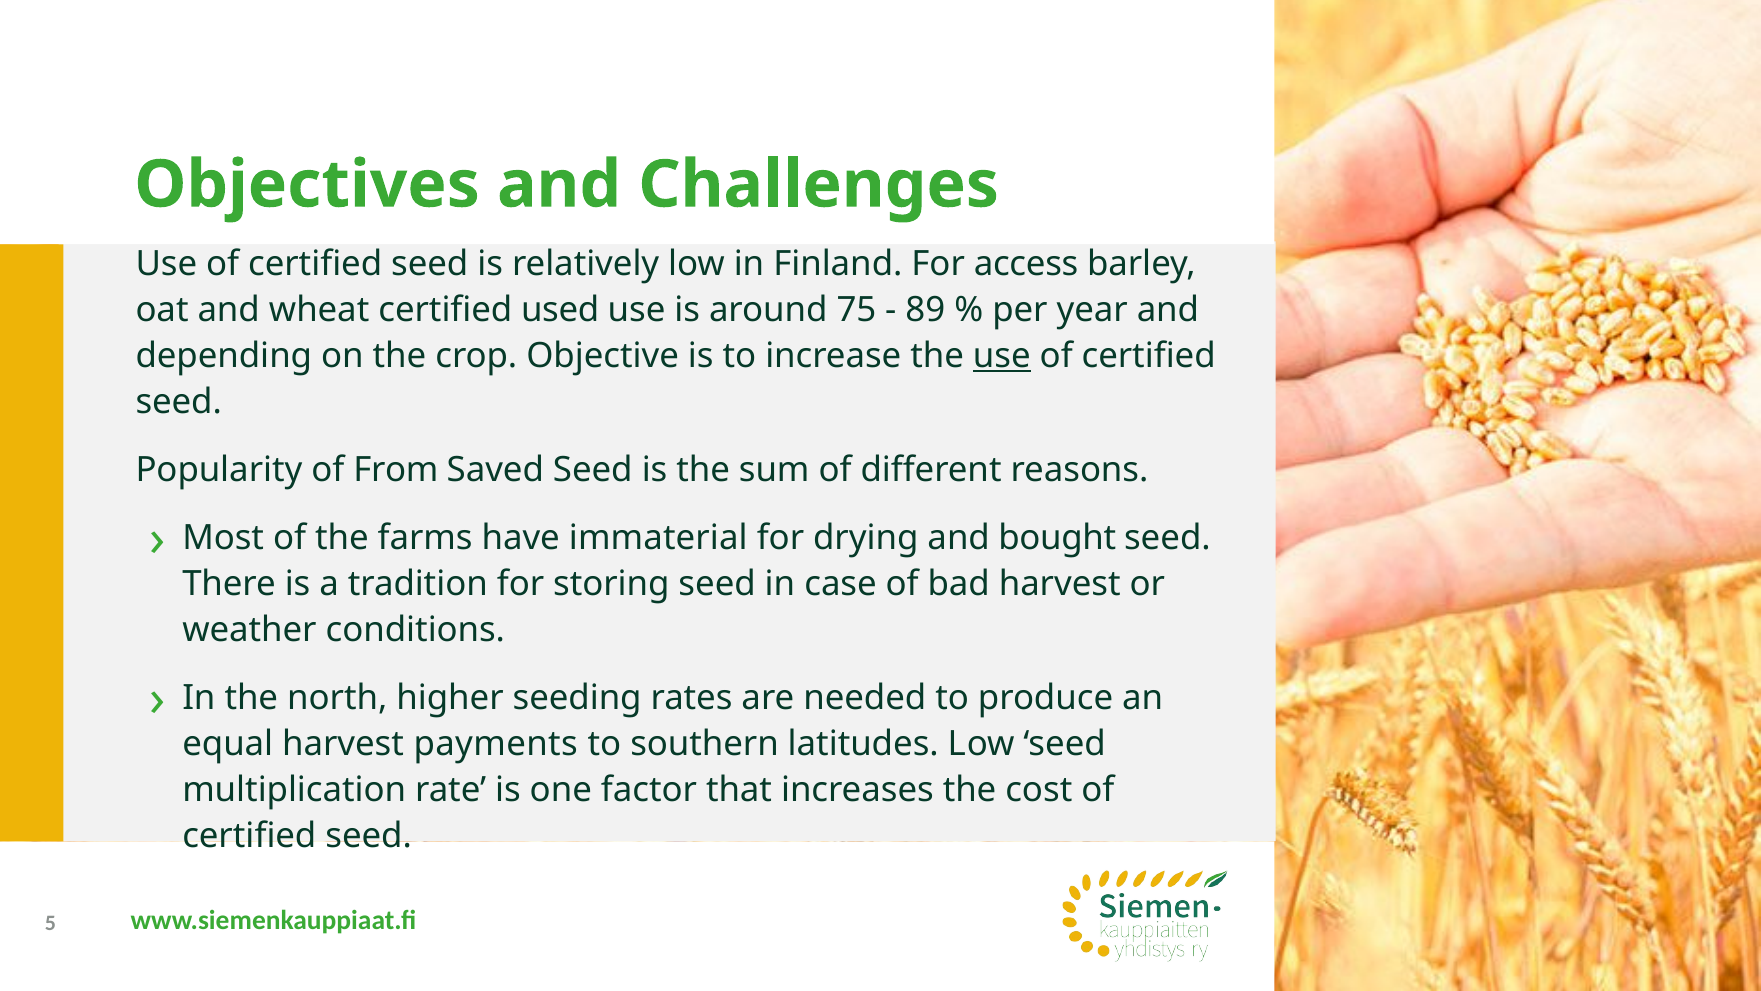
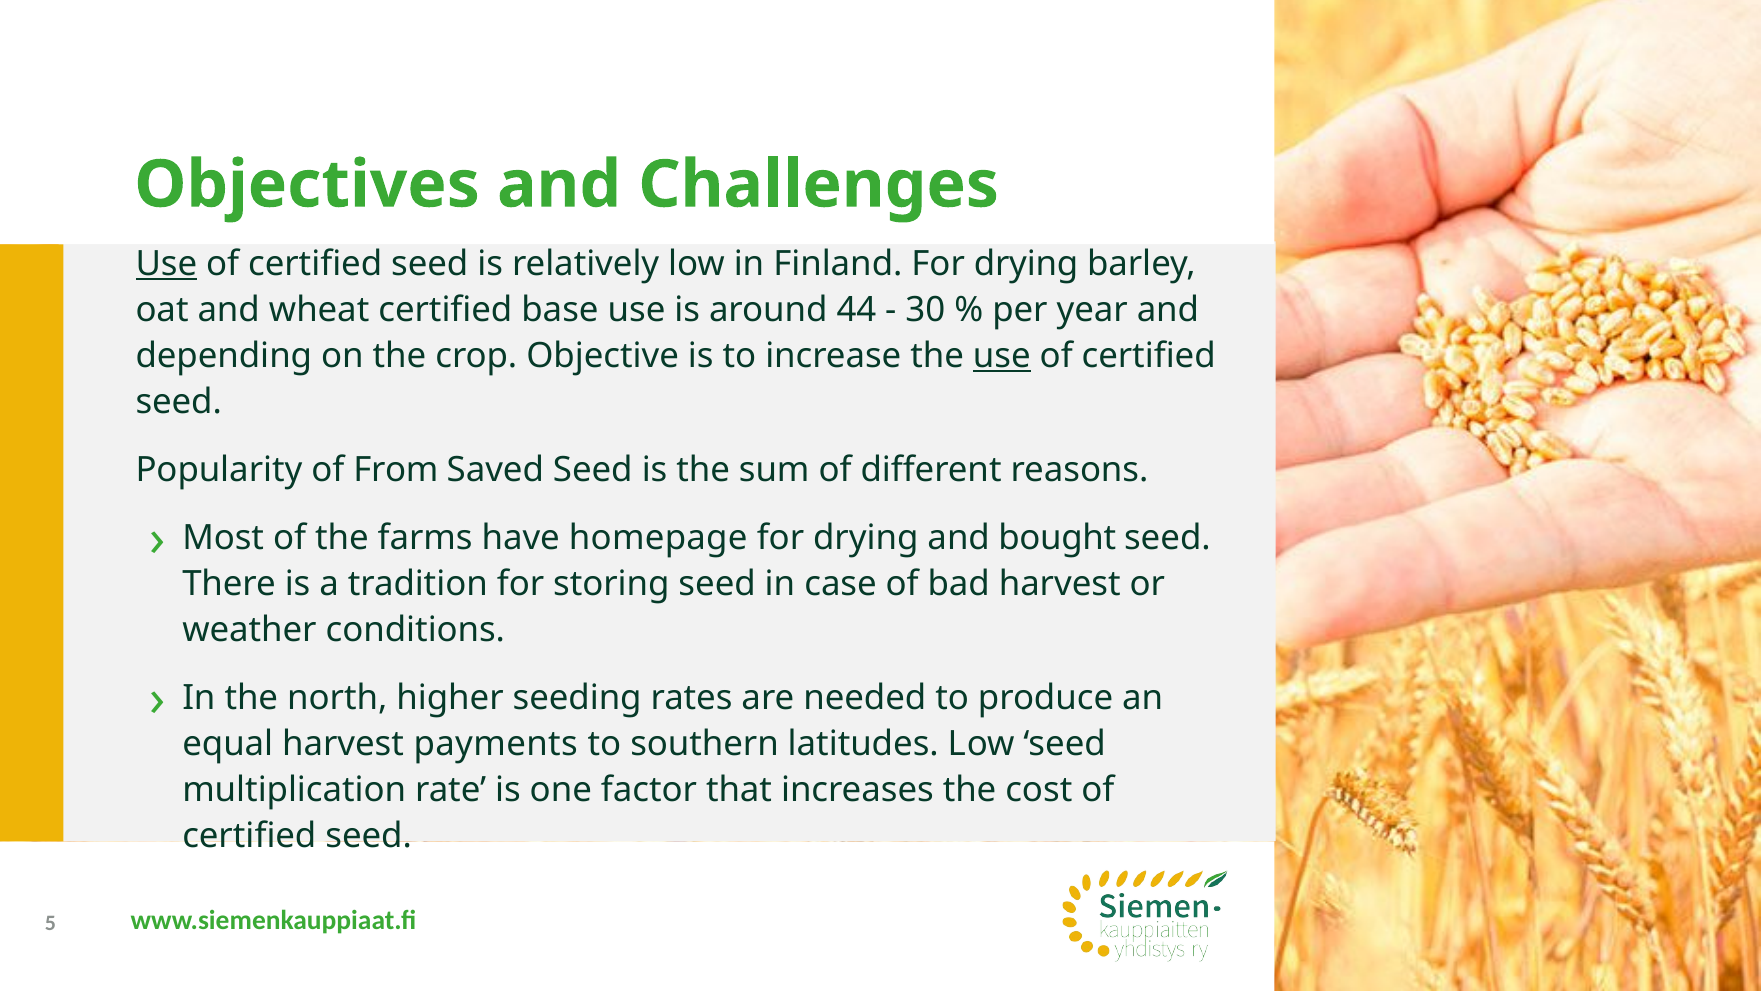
Use at (166, 264) underline: none -> present
Finland For access: access -> drying
used: used -> base
75: 75 -> 44
89: 89 -> 30
immaterial: immaterial -> homepage
